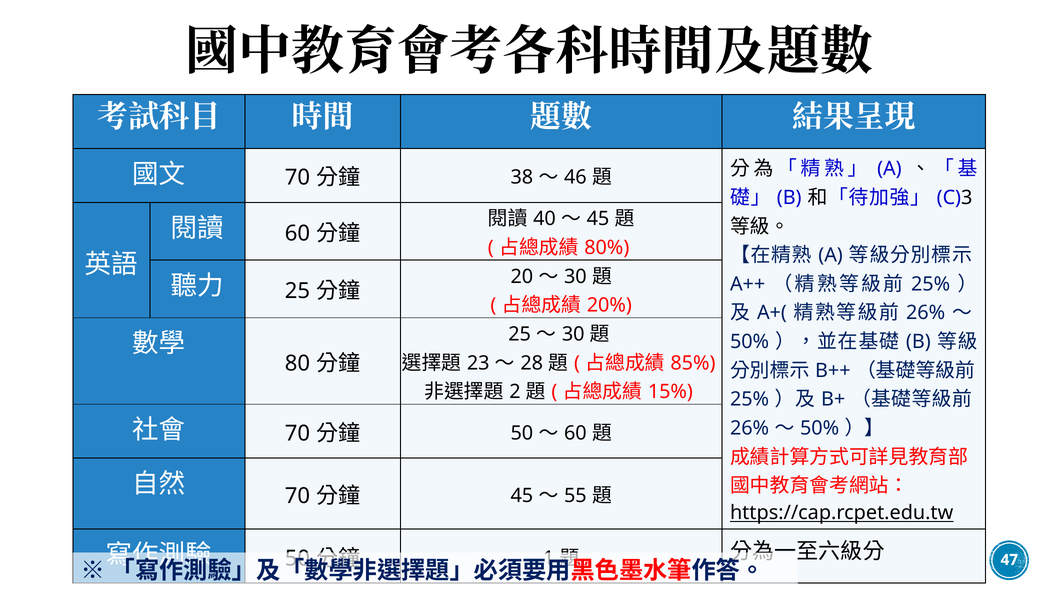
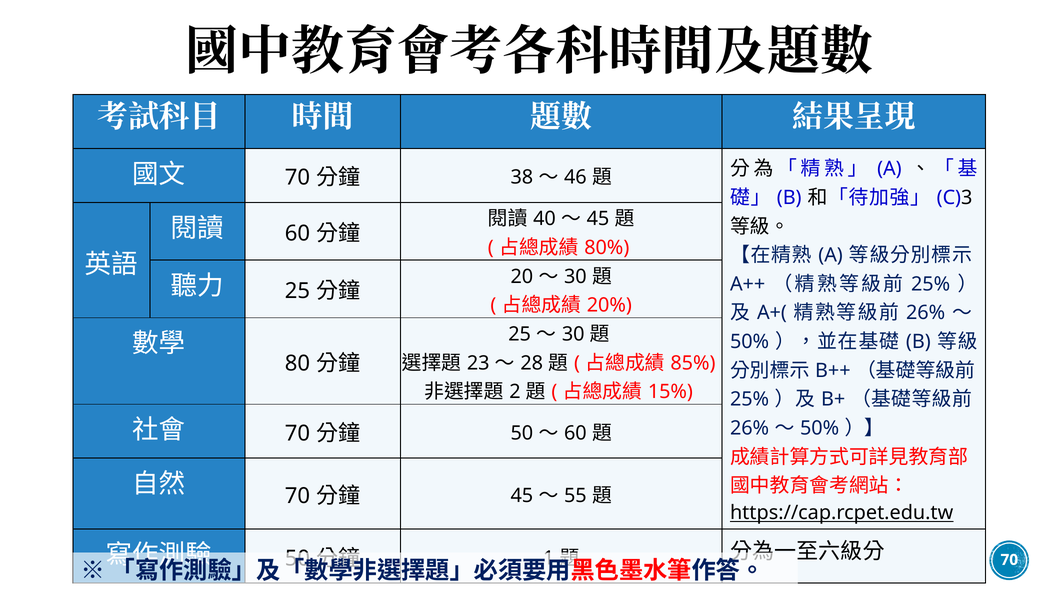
47 at (1009, 560): 47 -> 70
